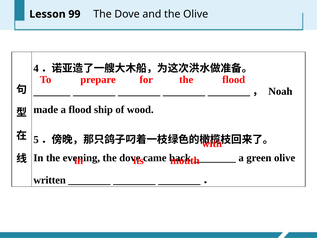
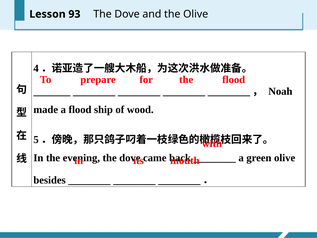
99: 99 -> 93
written: written -> besides
